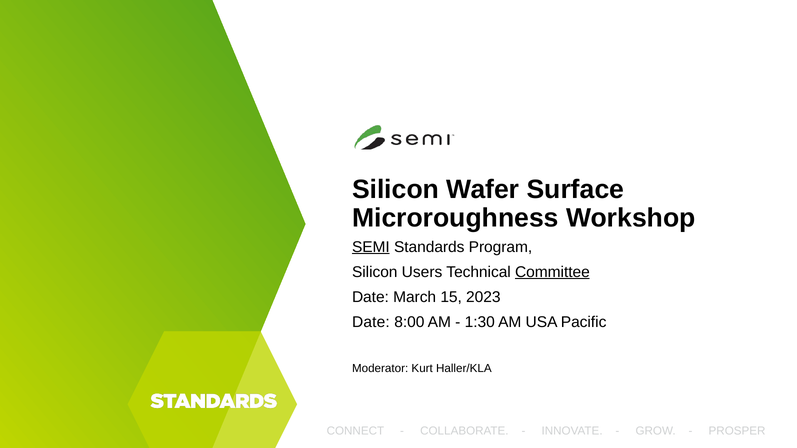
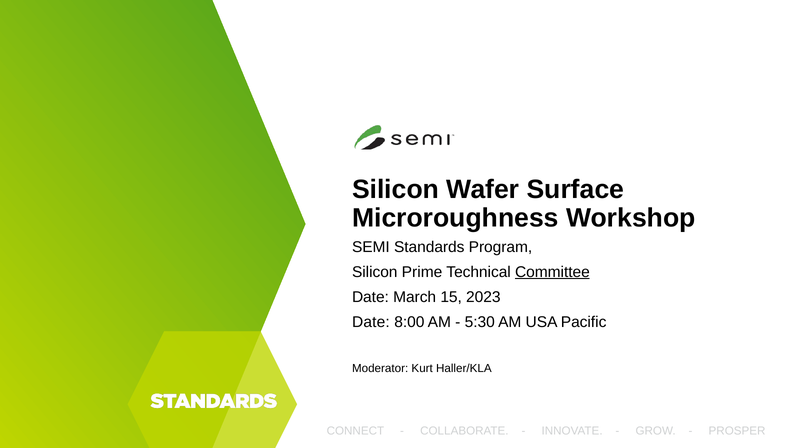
SEMI underline: present -> none
Users: Users -> Prime
1:30: 1:30 -> 5:30
